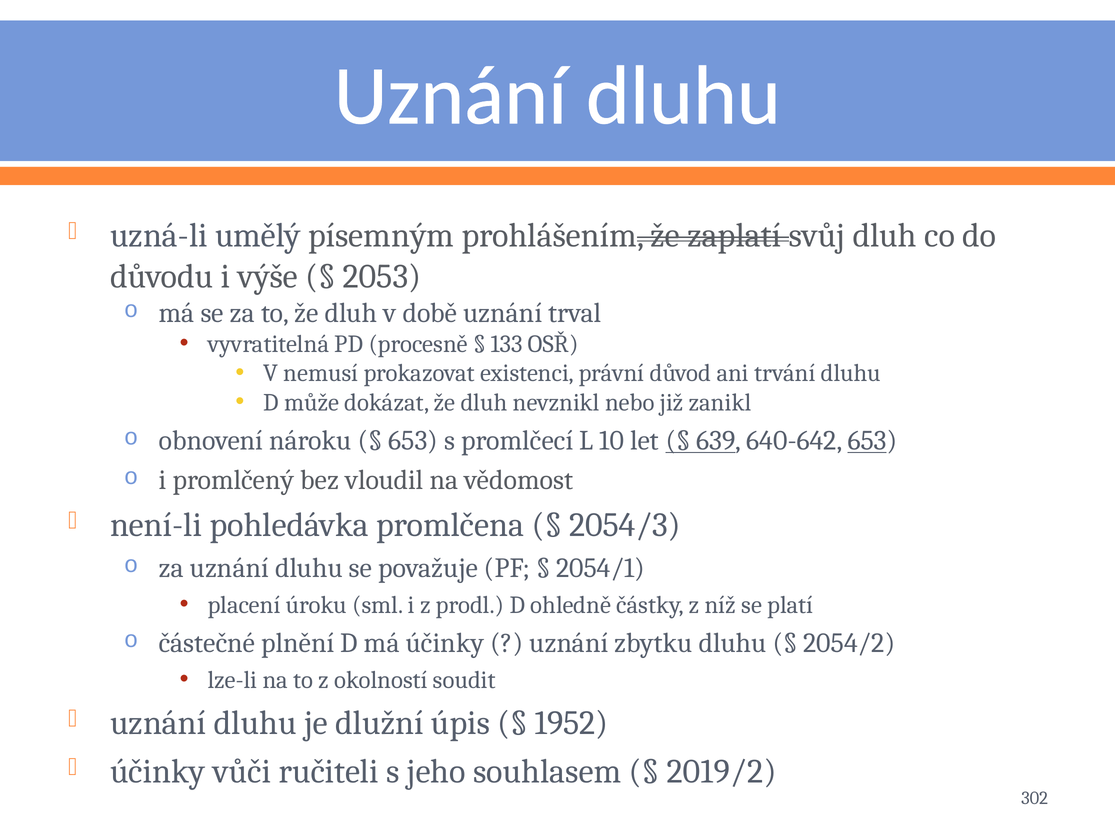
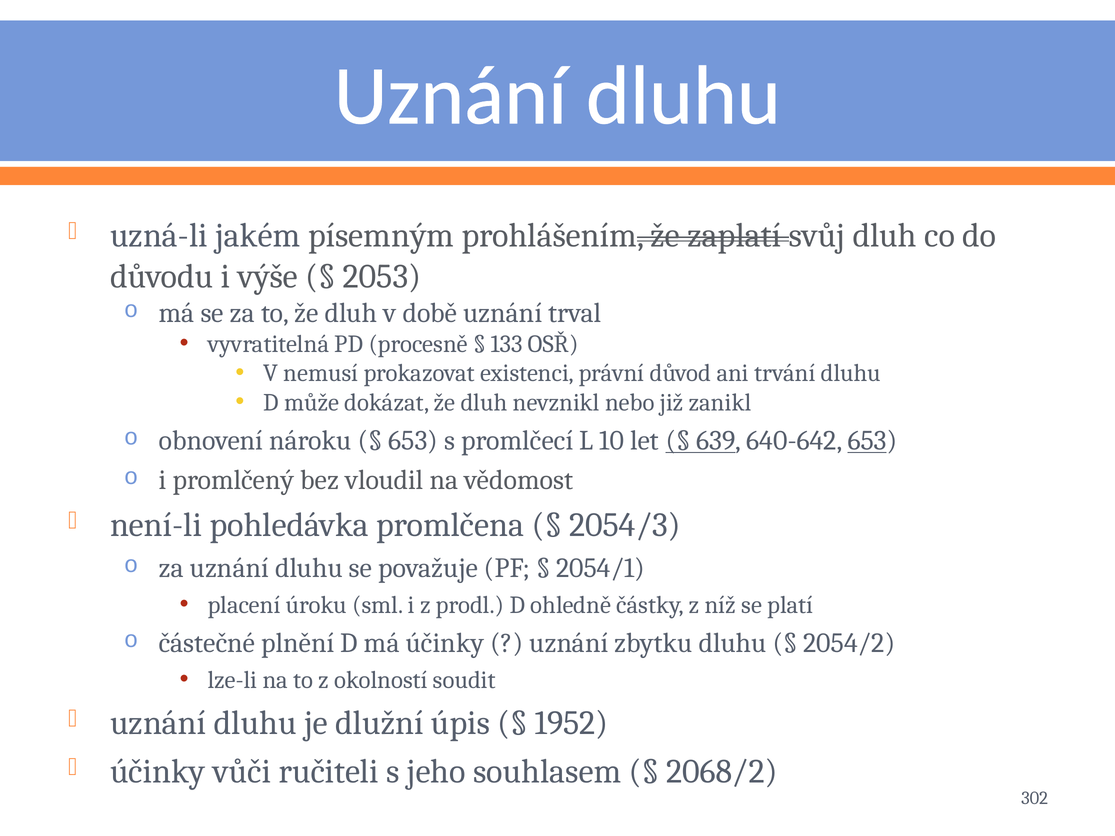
umělý: umělý -> jakém
2019/2: 2019/2 -> 2068/2
